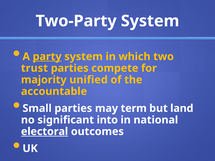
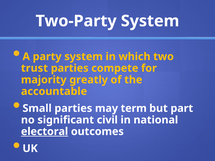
party underline: present -> none
unified: unified -> greatly
land: land -> part
into: into -> civil
